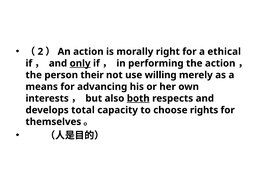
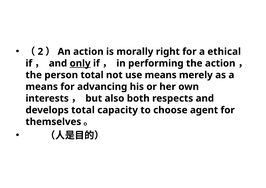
person their: their -> total
use willing: willing -> means
both underline: present -> none
rights: rights -> agent
